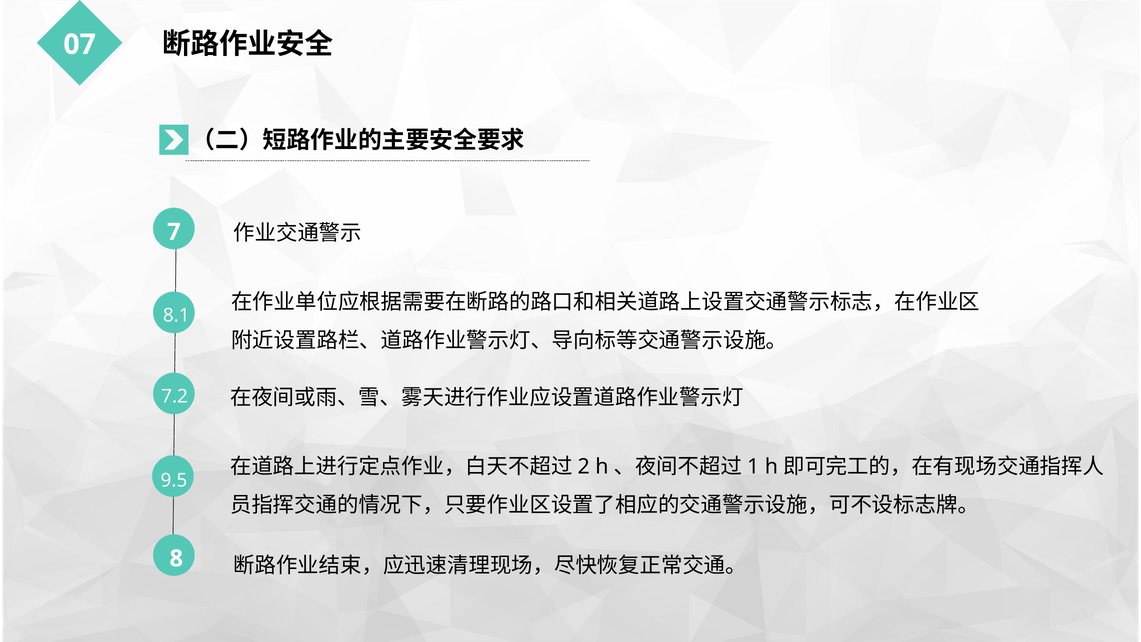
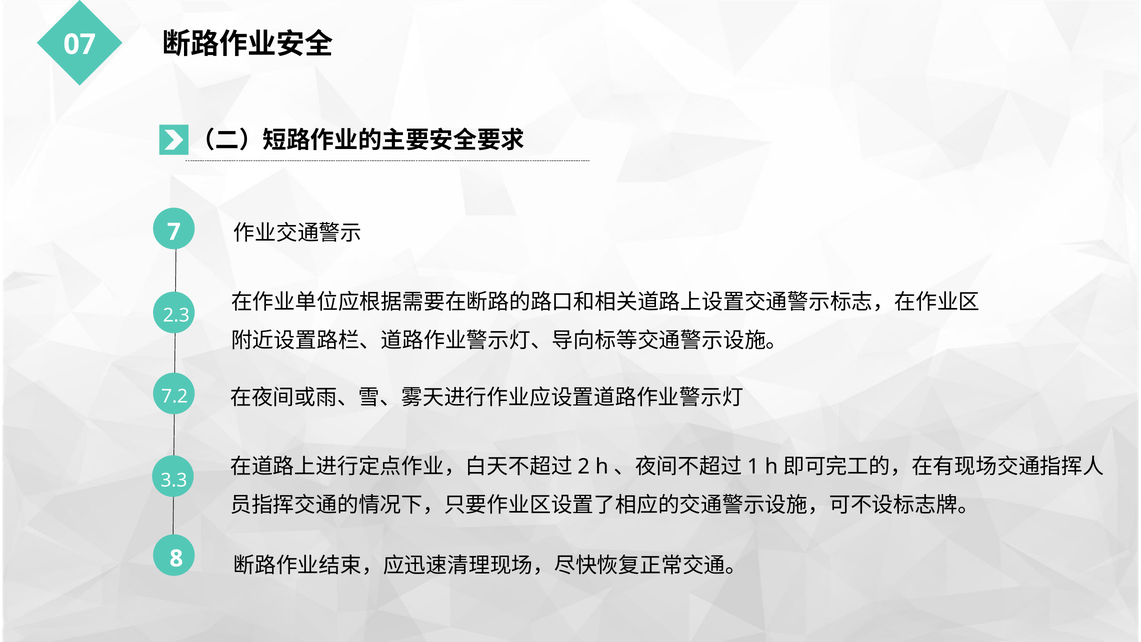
8.1: 8.1 -> 2.3
9.5: 9.5 -> 3.3
